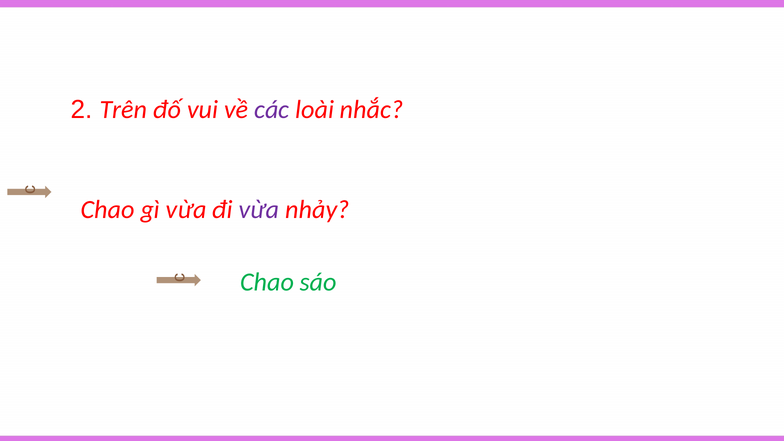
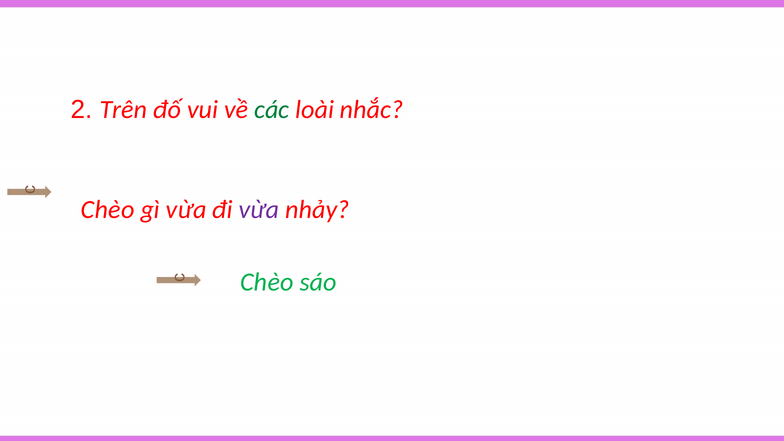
các colour: purple -> green
Chao at (108, 210): Chao -> Chèo
Chao at (267, 282): Chao -> Chèo
